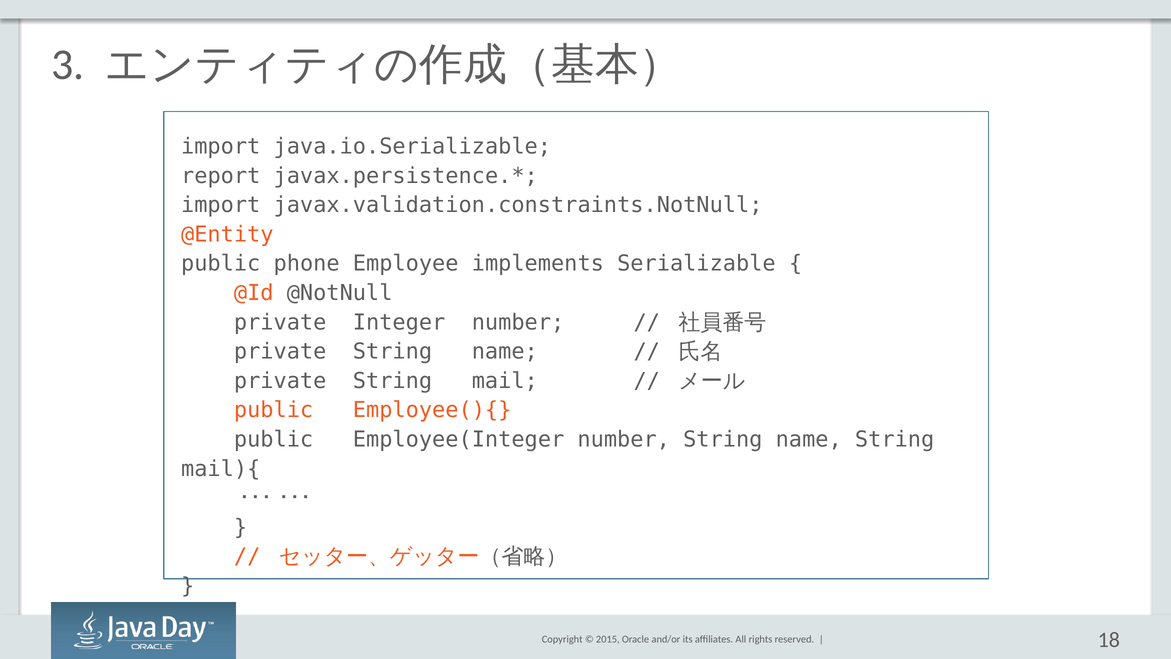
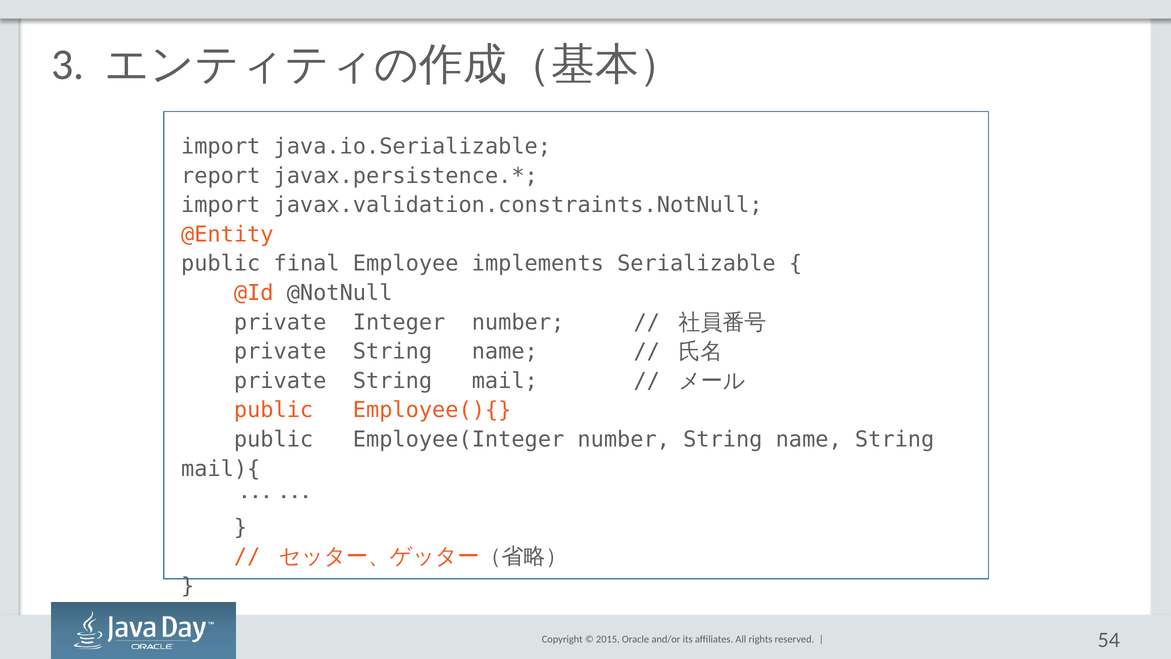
phone: phone -> final
18: 18 -> 54
